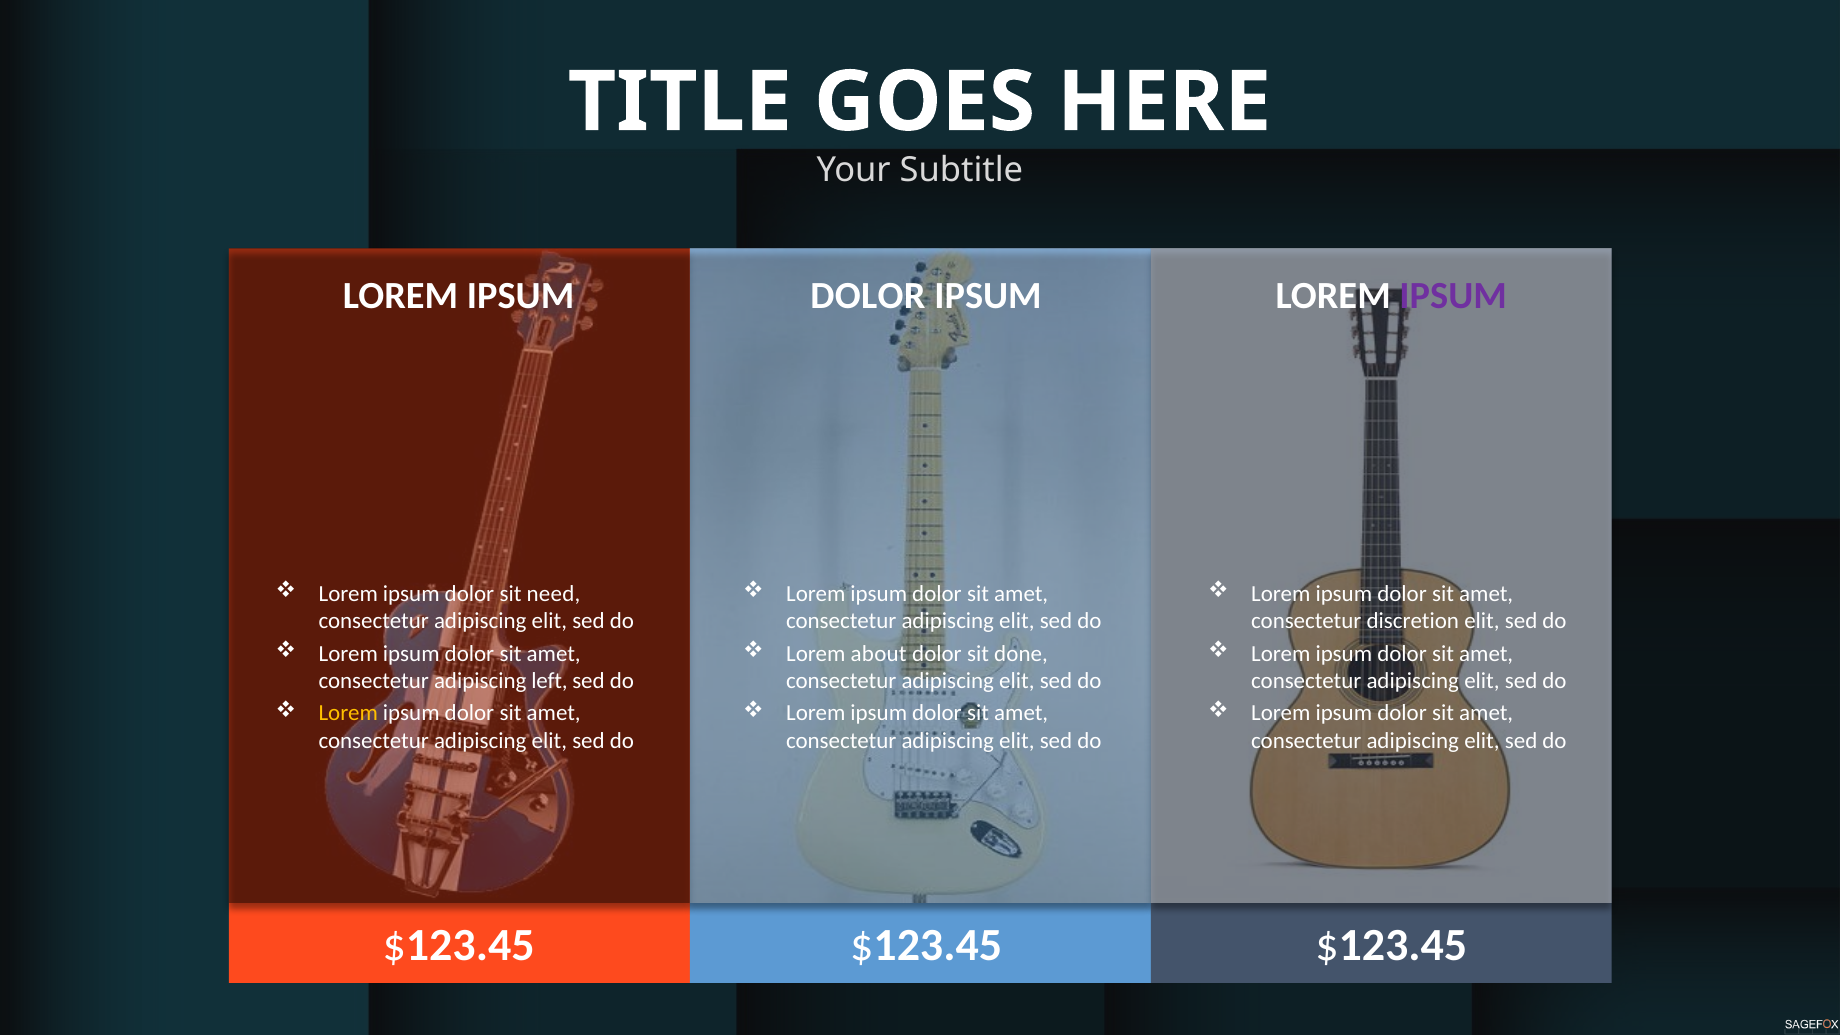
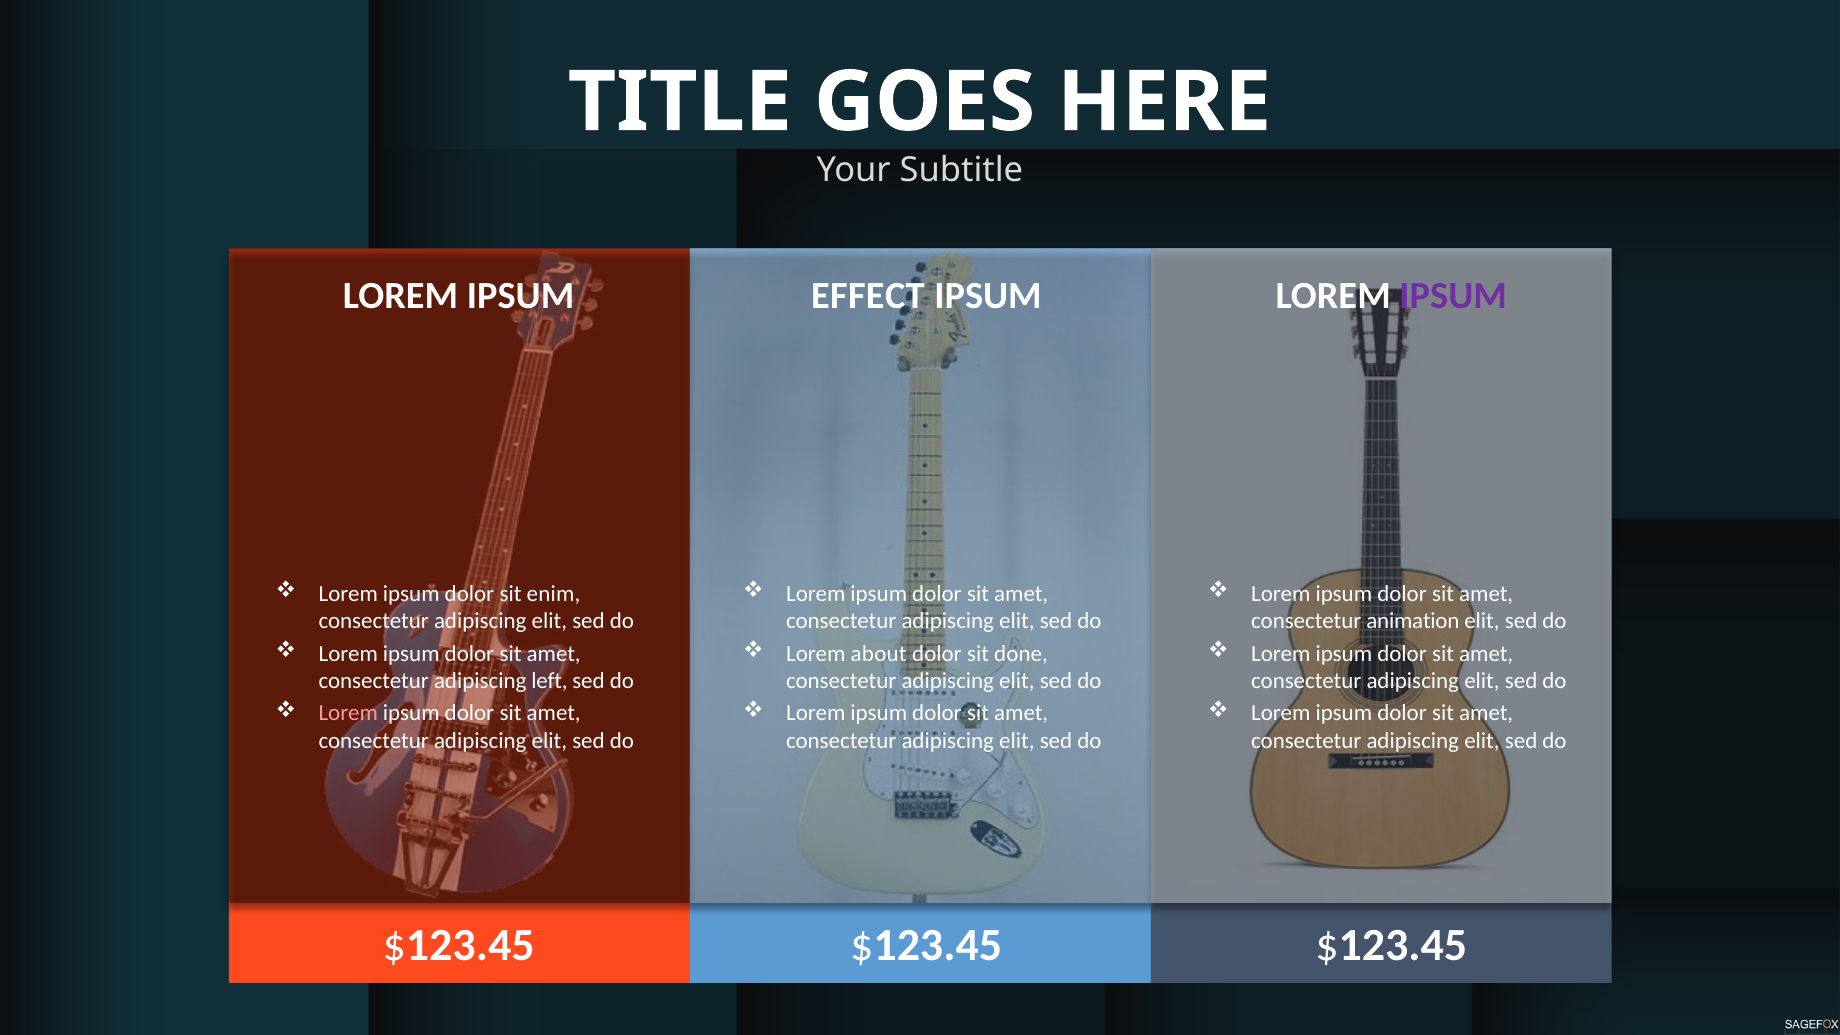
DOLOR at (868, 296): DOLOR -> EFFECT
need: need -> enim
discretion: discretion -> animation
Lorem at (348, 713) colour: yellow -> pink
